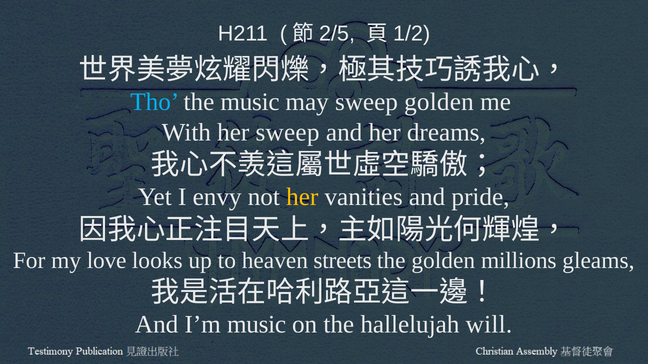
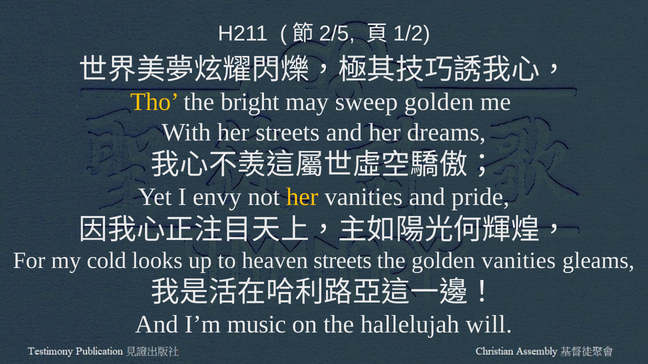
Tho colour: light blue -> yellow
the music: music -> bright
her sweep: sweep -> streets
love: love -> cold
golden millions: millions -> vanities
